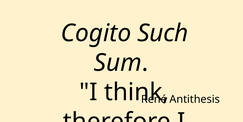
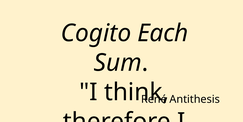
Such: Such -> Each
